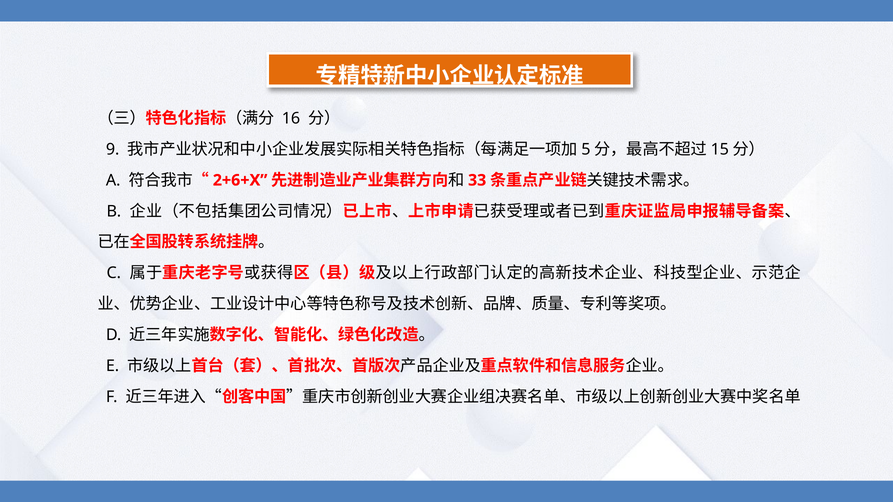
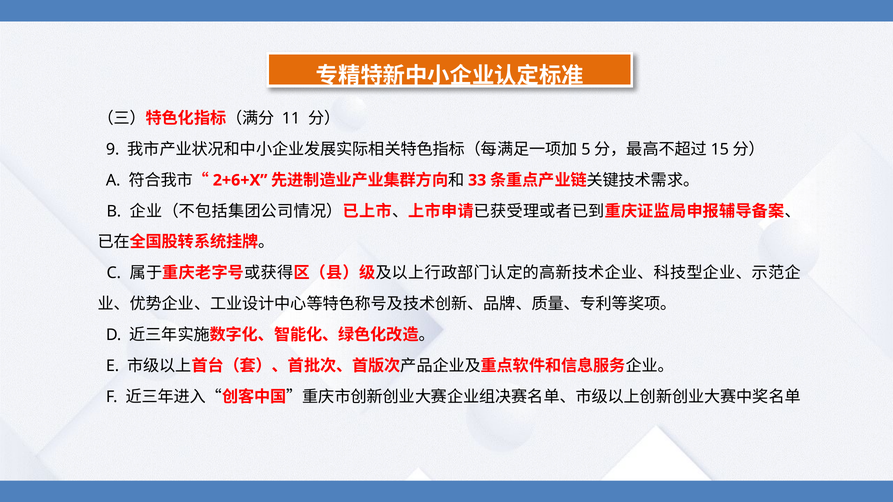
16: 16 -> 11
